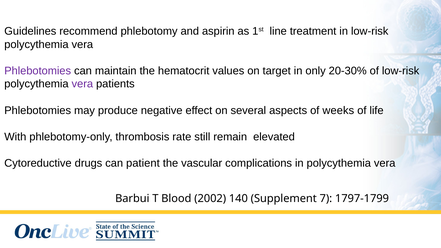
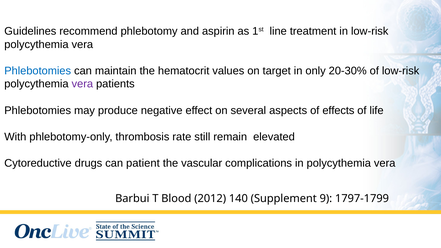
Phlebotomies at (38, 71) colour: purple -> blue
weeks: weeks -> effects
2002: 2002 -> 2012
7: 7 -> 9
